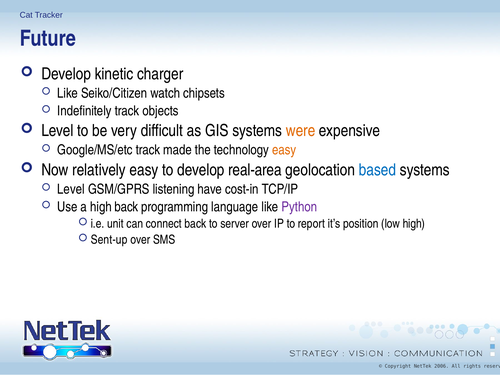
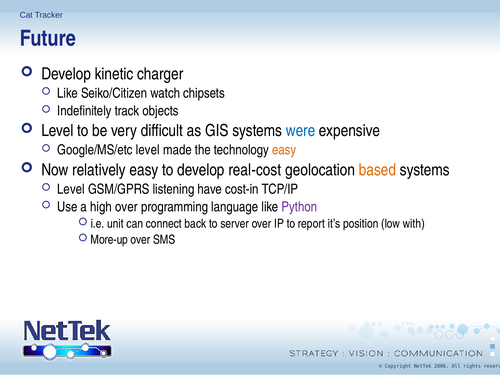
were colour: orange -> blue
Google/MS/etc track: track -> level
real-area: real-area -> real-cost
based colour: blue -> orange
high back: back -> over
low high: high -> with
Sent-up: Sent-up -> More-up
